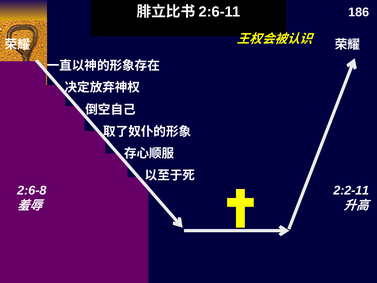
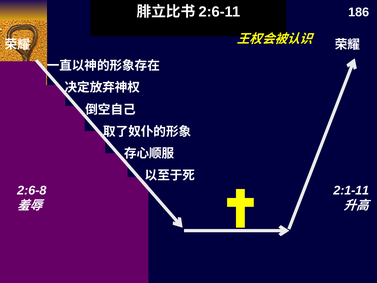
2:2-11: 2:2-11 -> 2:1-11
